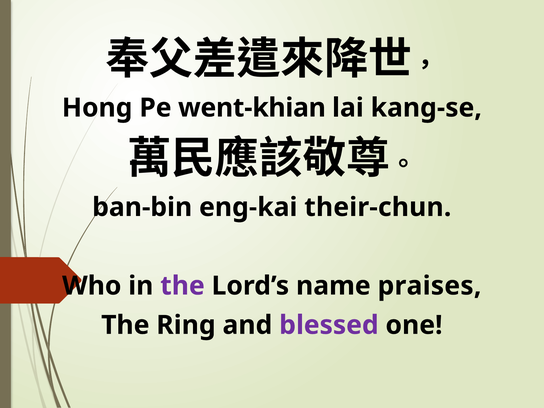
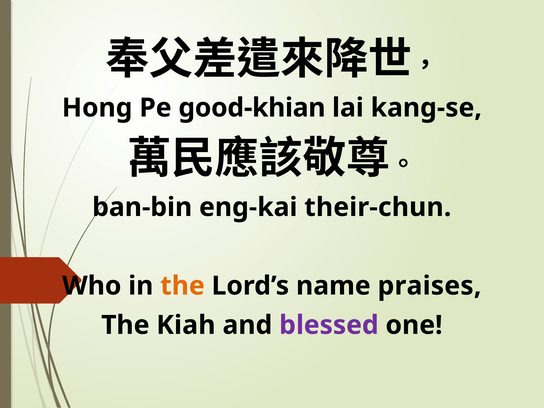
went-khian: went-khian -> good-khian
the at (182, 286) colour: purple -> orange
Ring: Ring -> Kiah
